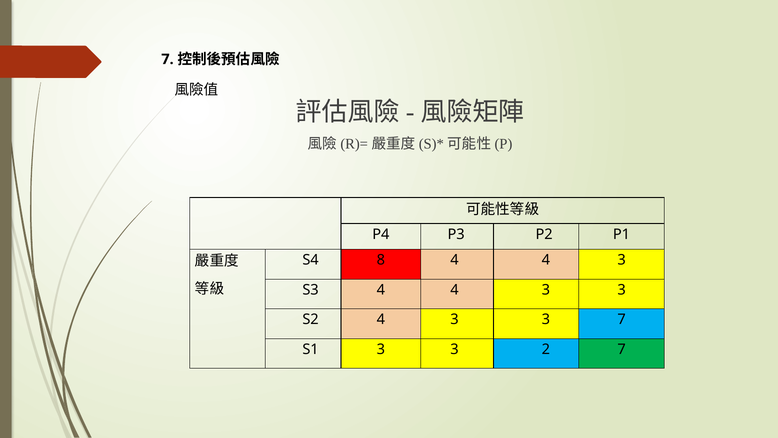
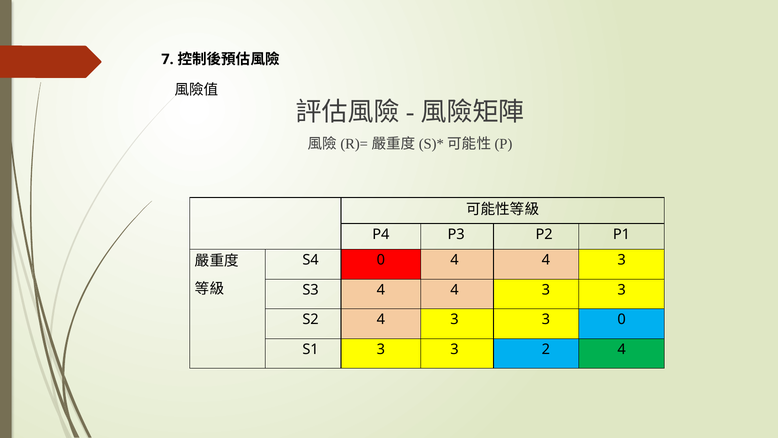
S4 8: 8 -> 0
3 7: 7 -> 0
2 7: 7 -> 4
